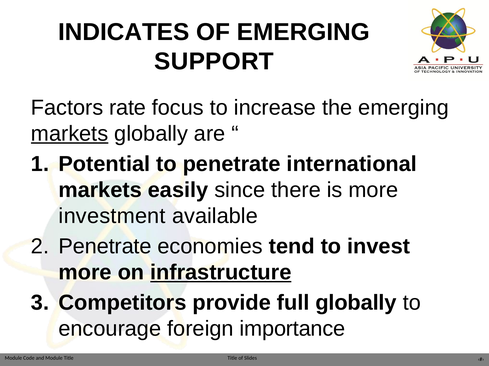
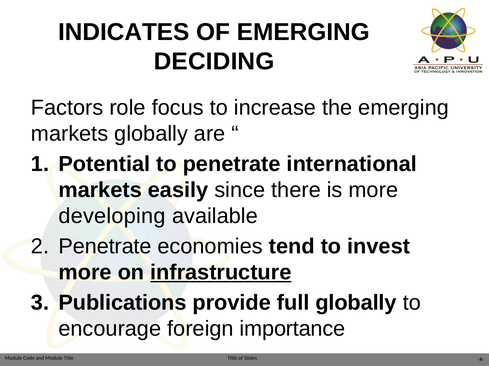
SUPPORT: SUPPORT -> DECIDING
rate: rate -> role
markets at (70, 134) underline: present -> none
investment: investment -> developing
Competitors: Competitors -> Publications
